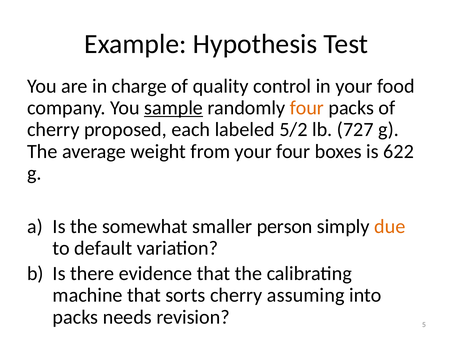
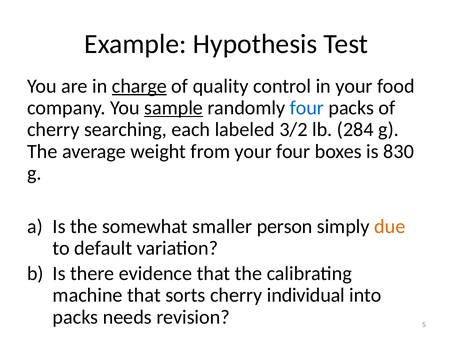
charge underline: none -> present
four at (307, 108) colour: orange -> blue
proposed: proposed -> searching
5/2: 5/2 -> 3/2
727: 727 -> 284
622: 622 -> 830
assuming: assuming -> individual
